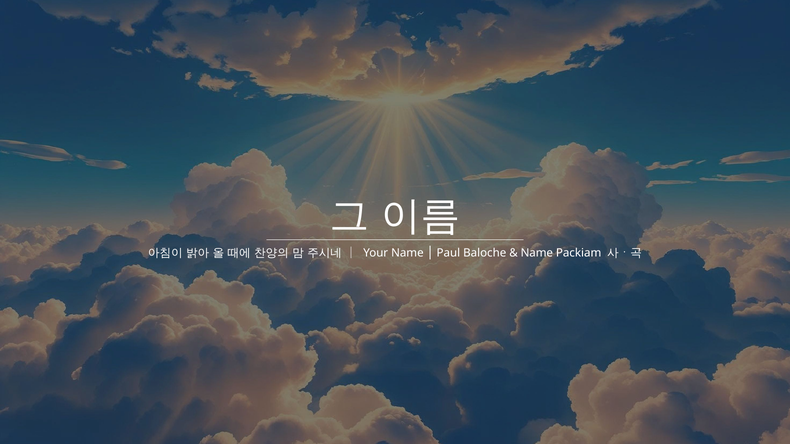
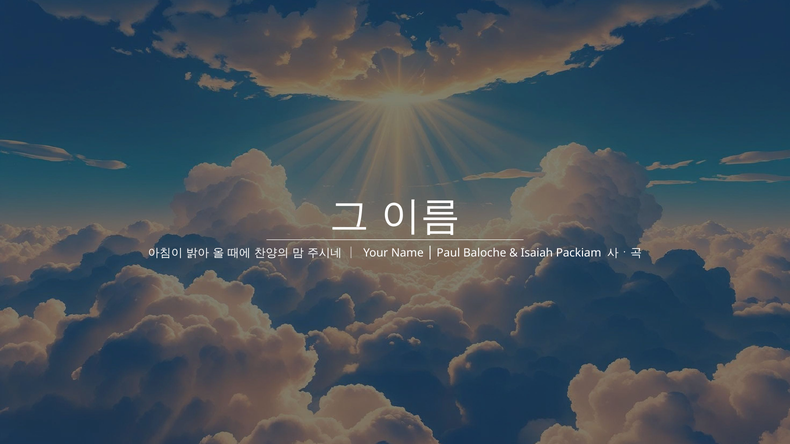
Name at (537, 253): Name -> Isaiah
